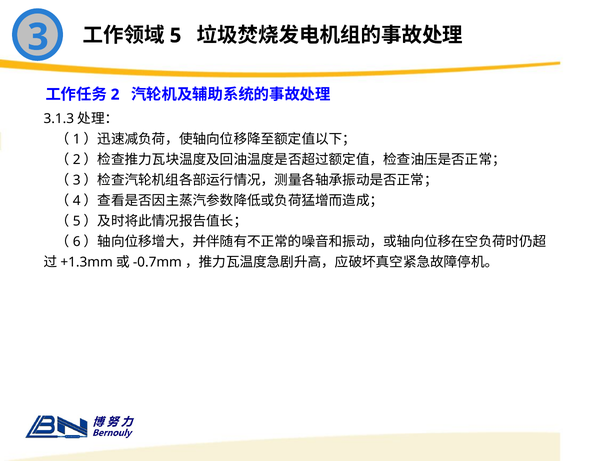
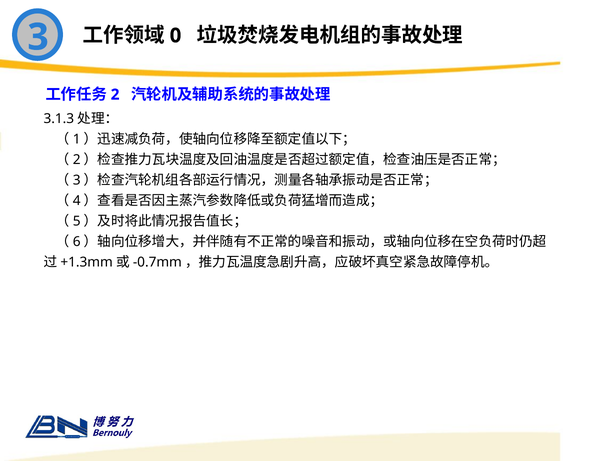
5: 5 -> 0
